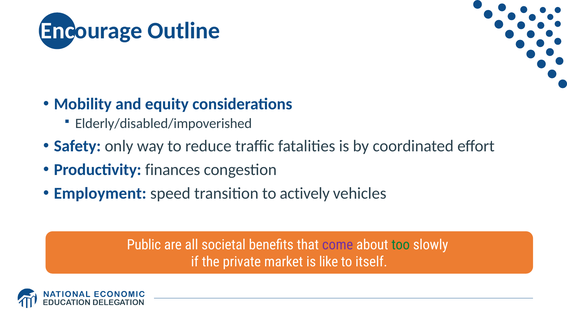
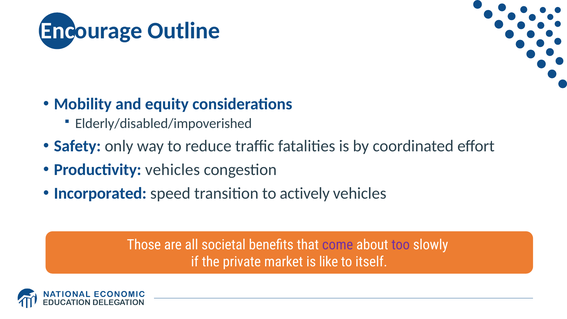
Productivity finances: finances -> vehicles
Employment: Employment -> Incorporated
Public: Public -> Those
too colour: green -> purple
